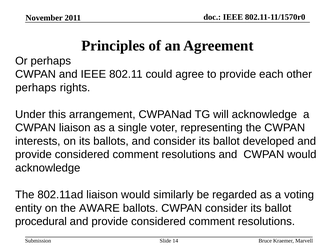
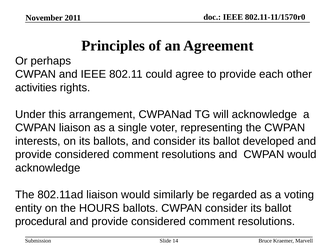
perhaps at (36, 88): perhaps -> activities
AWARE: AWARE -> HOURS
